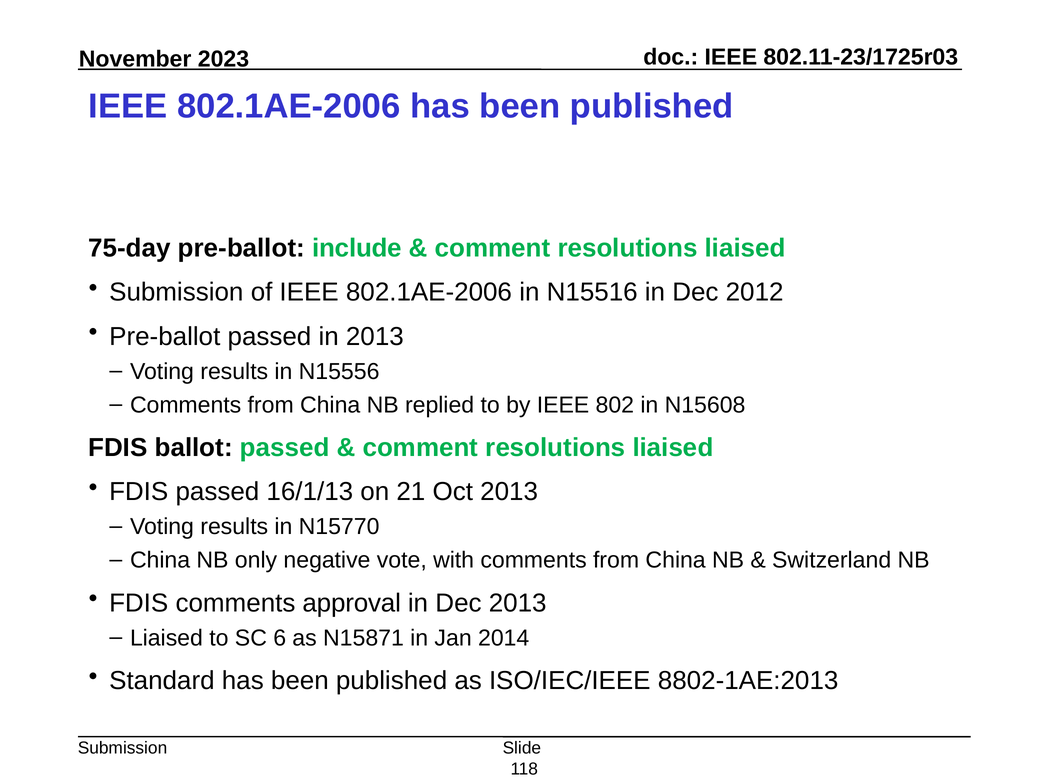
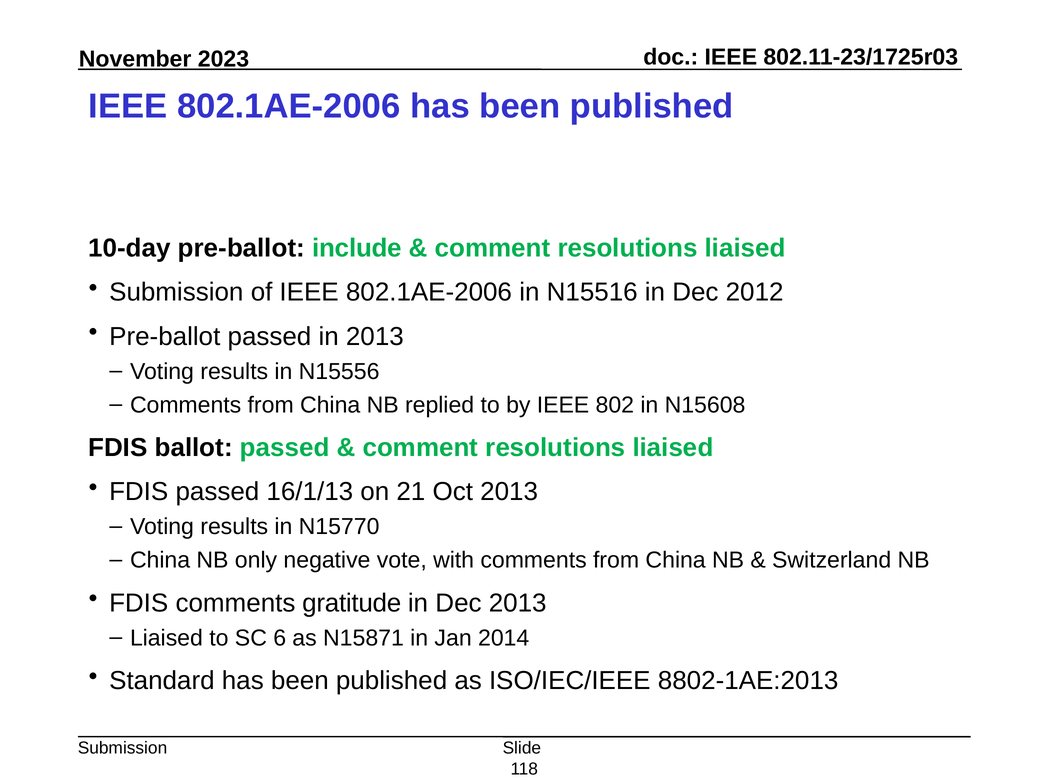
75-day: 75-day -> 10-day
approval: approval -> gratitude
